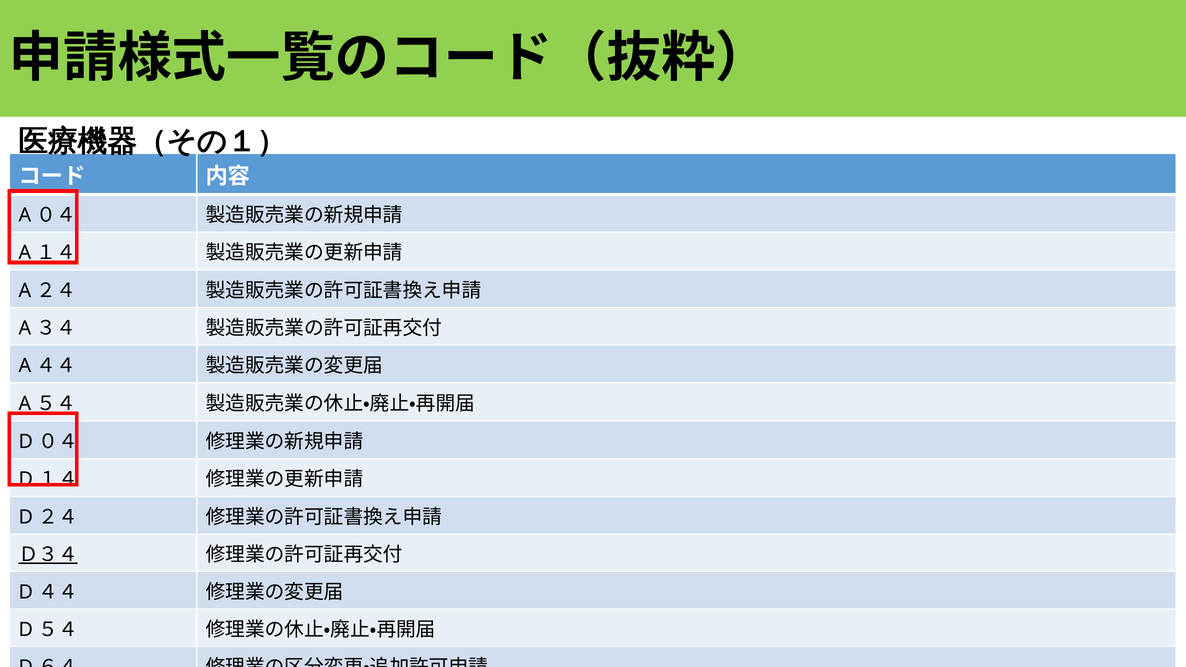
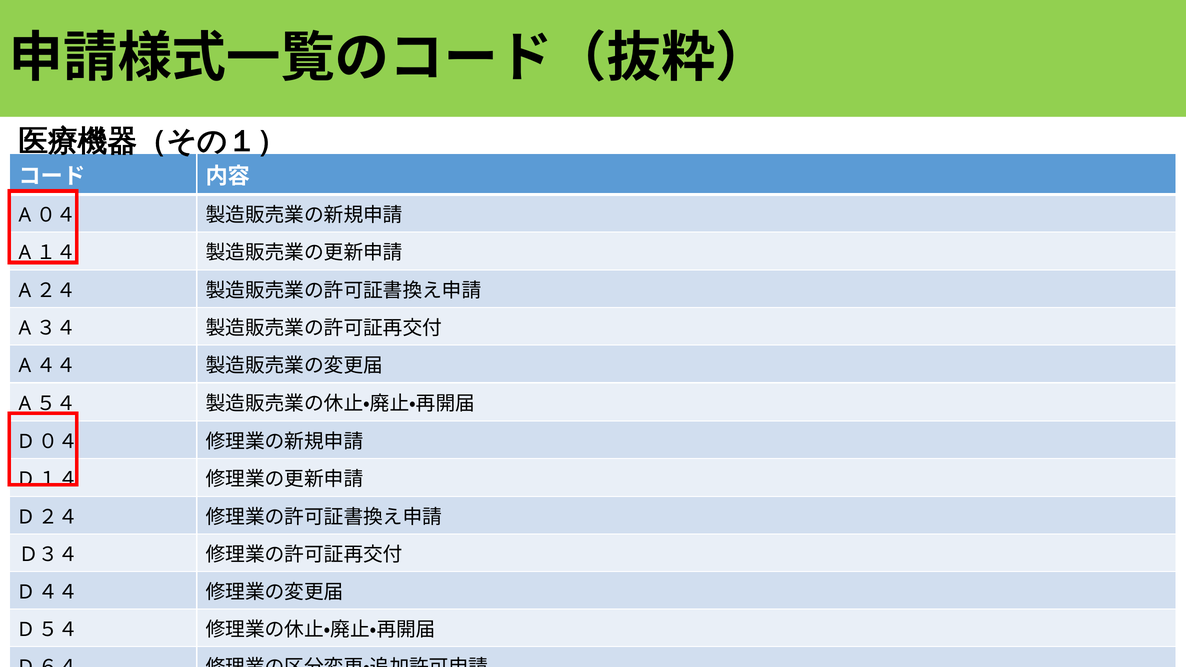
Ｄ３４ underline: present -> none
